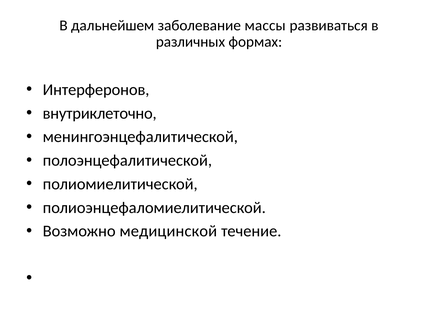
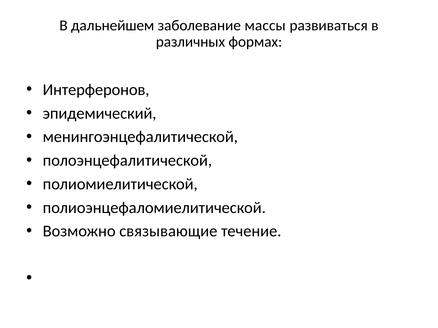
внутриклеточно: внутриклеточно -> эпидемический
медицинской: медицинской -> связывающие
